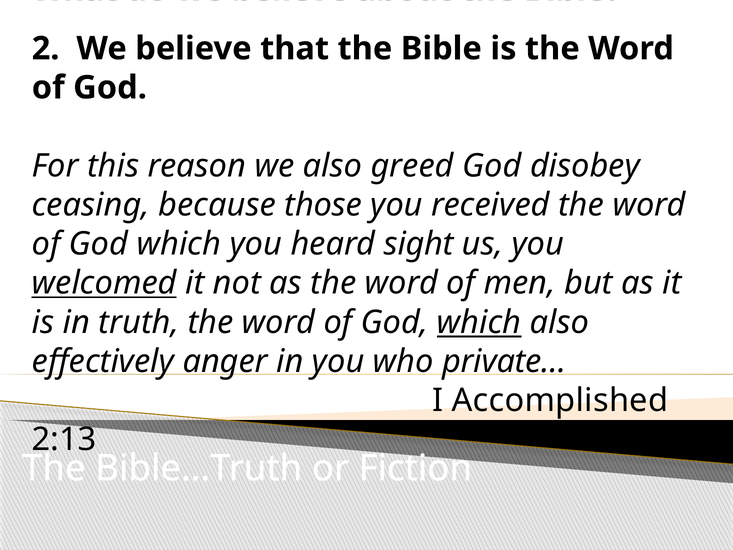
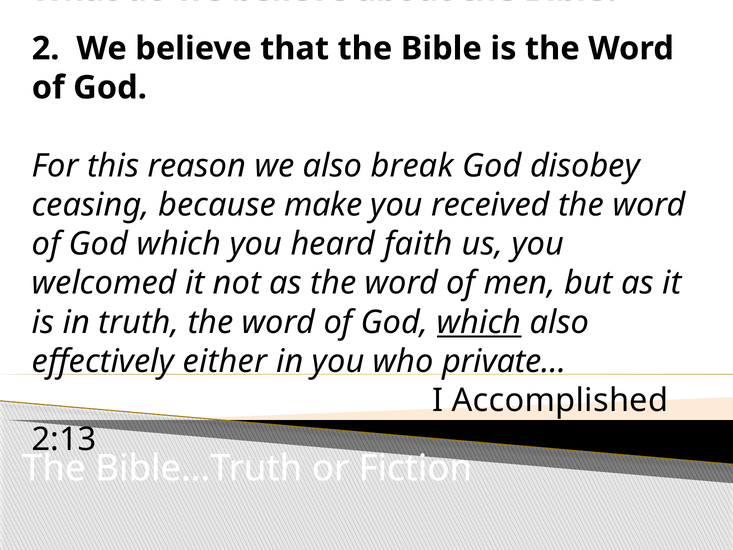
greed: greed -> break
those: those -> make
sight: sight -> faith
welcomed underline: present -> none
anger: anger -> either
